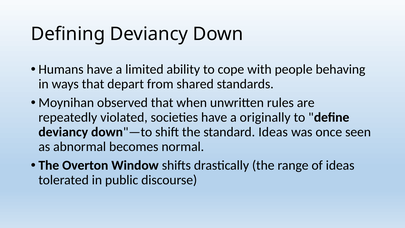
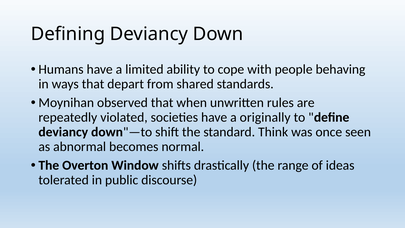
standard Ideas: Ideas -> Think
